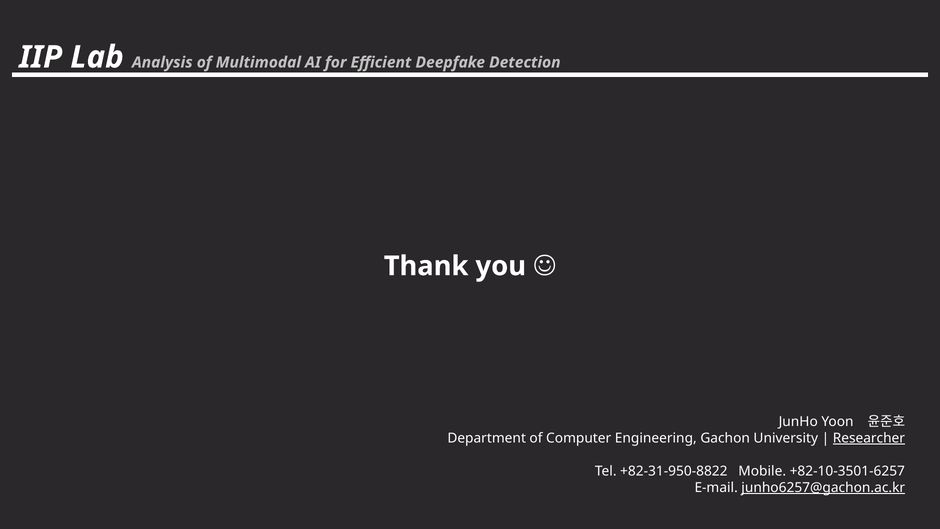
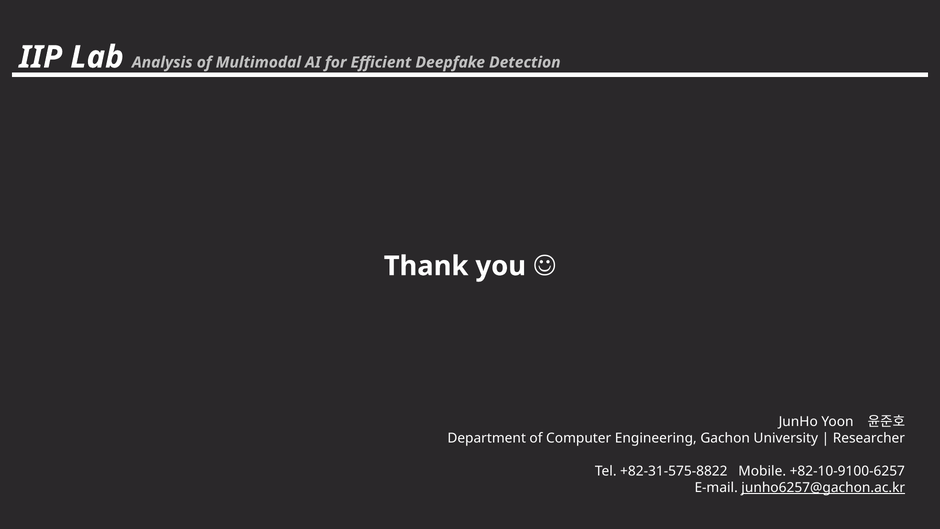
Researcher underline: present -> none
+82-31-950-8822: +82-31-950-8822 -> +82-31-575-8822
+82-10-3501-6257: +82-10-3501-6257 -> +82-10-9100-6257
